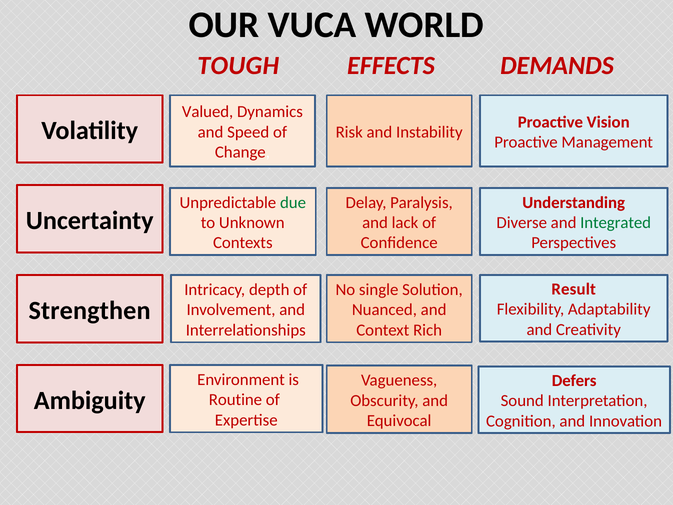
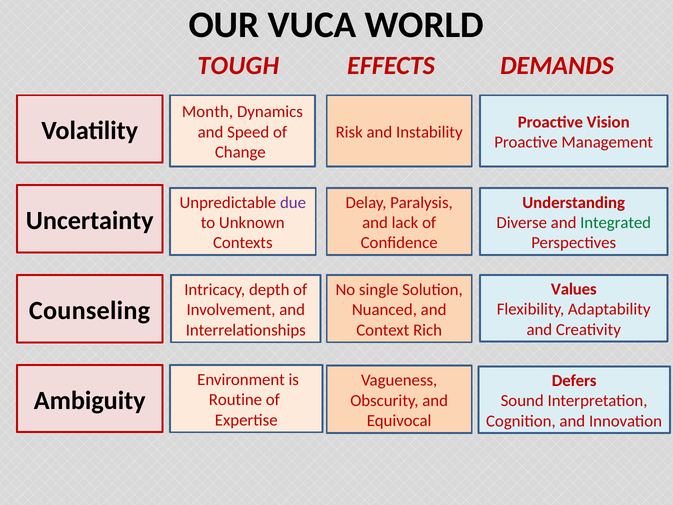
Valued: Valued -> Month
due colour: green -> purple
Result: Result -> Values
Strengthen: Strengthen -> Counseling
